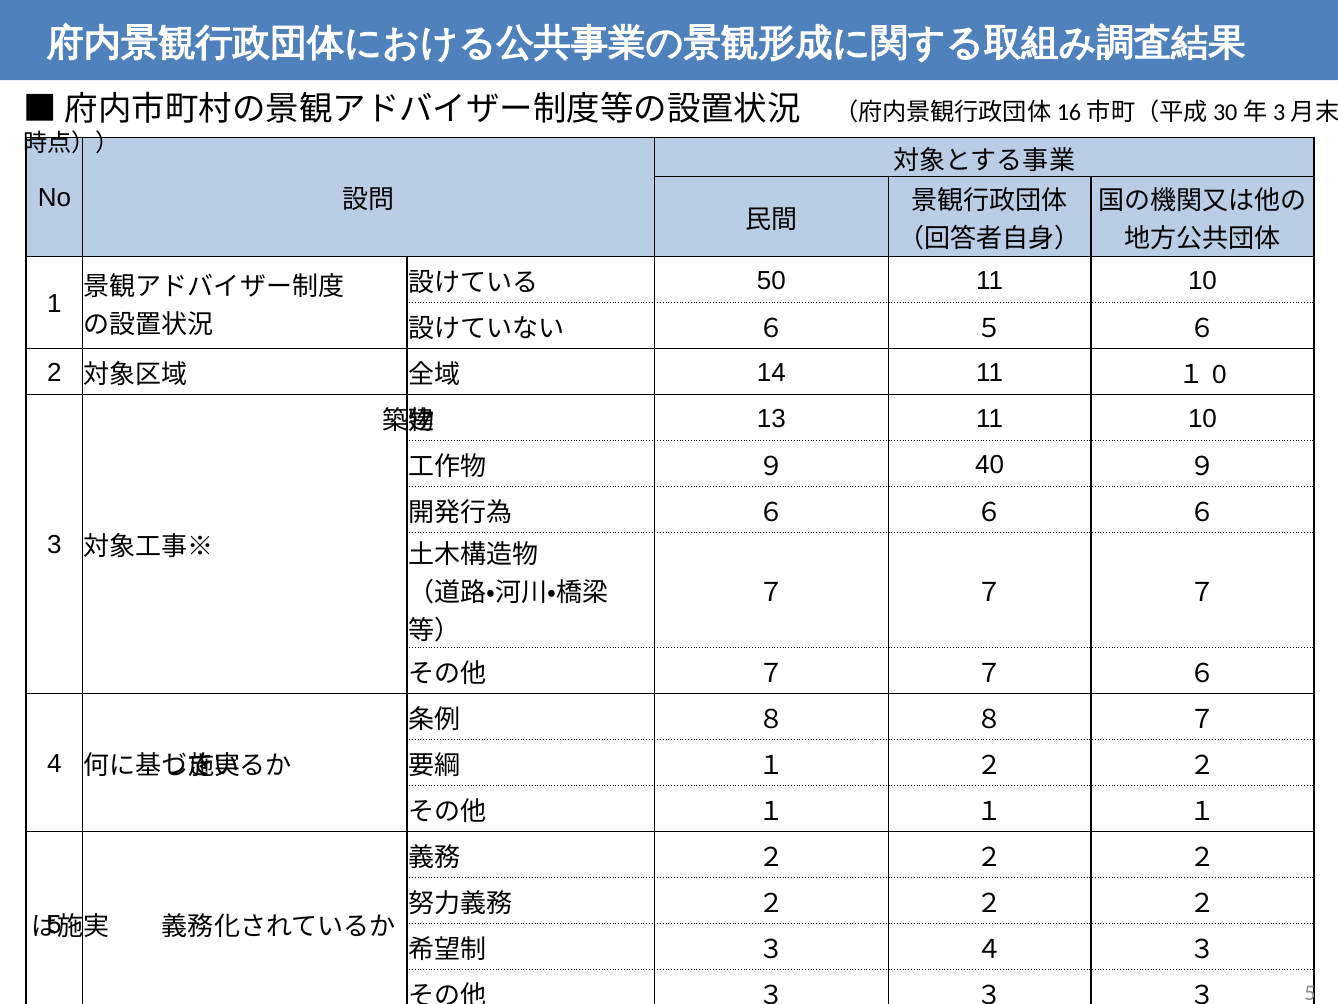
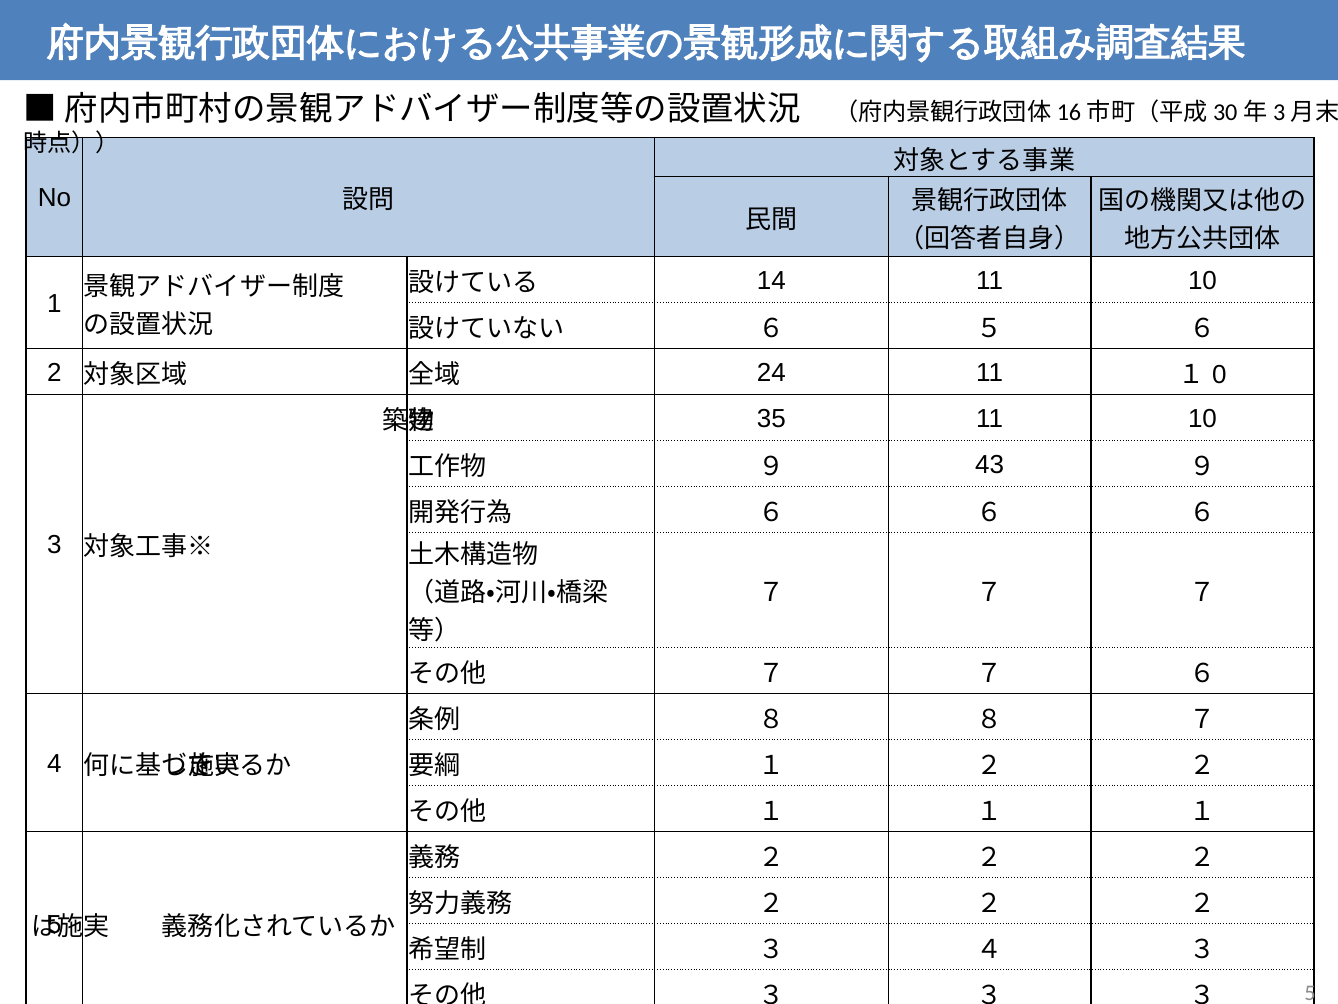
50: 50 -> 14
14: 14 -> 24
13: 13 -> 35
40: 40 -> 43
